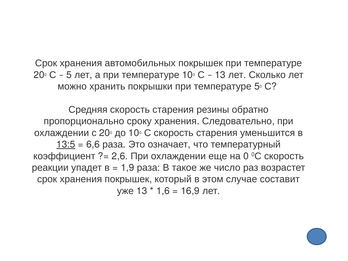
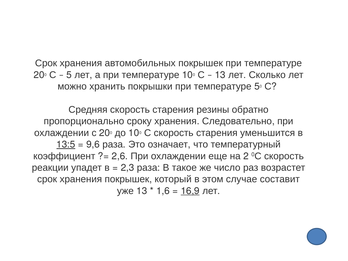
6,6: 6,6 -> 9,6
2,6 0: 0 -> 2
1,9: 1,9 -> 2,3
16,9 underline: none -> present
